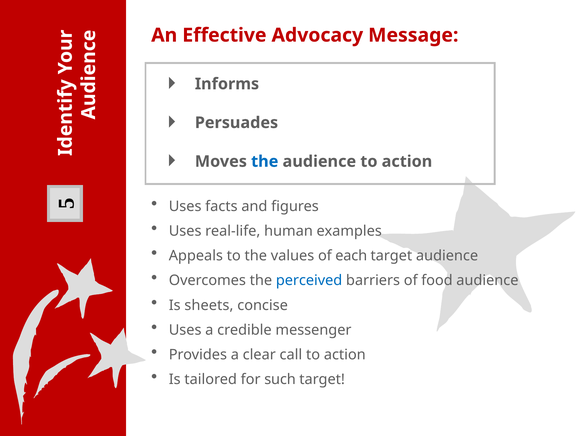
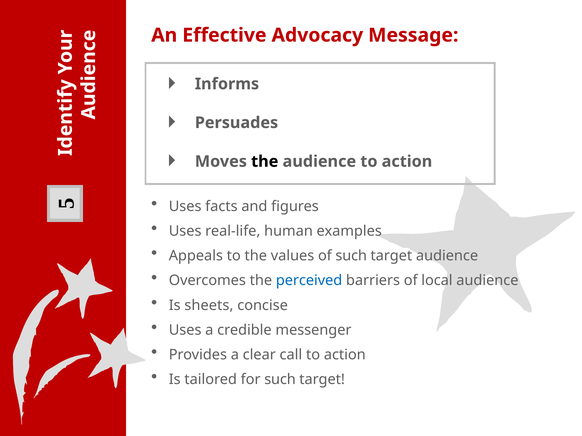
the at (265, 162) colour: blue -> black
of each: each -> such
food: food -> local
